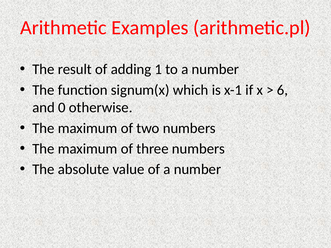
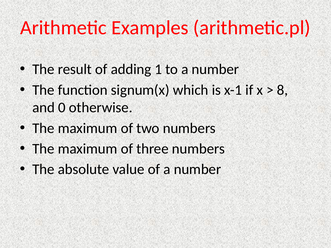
6: 6 -> 8
